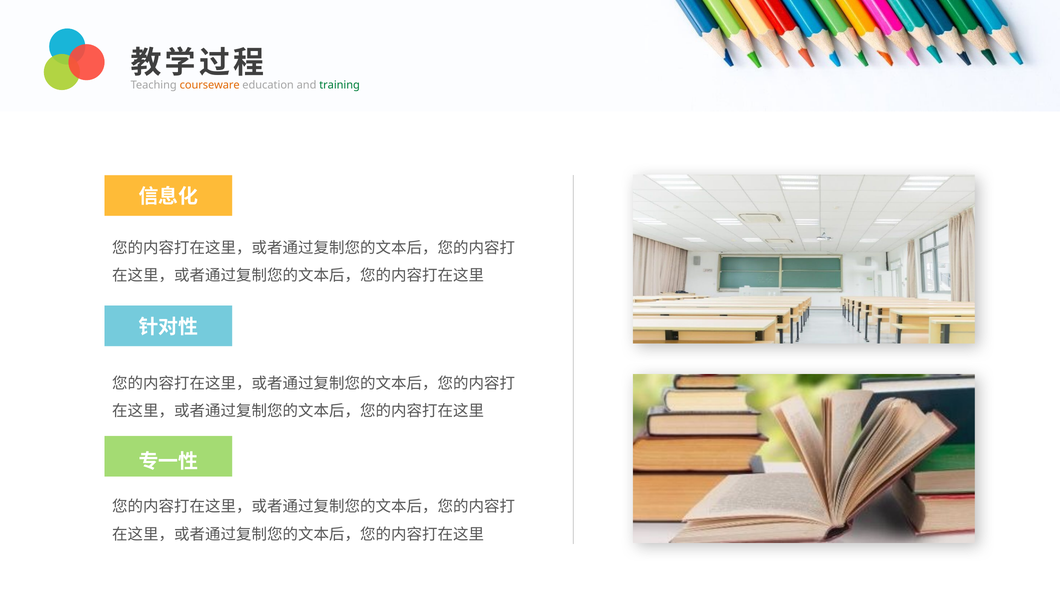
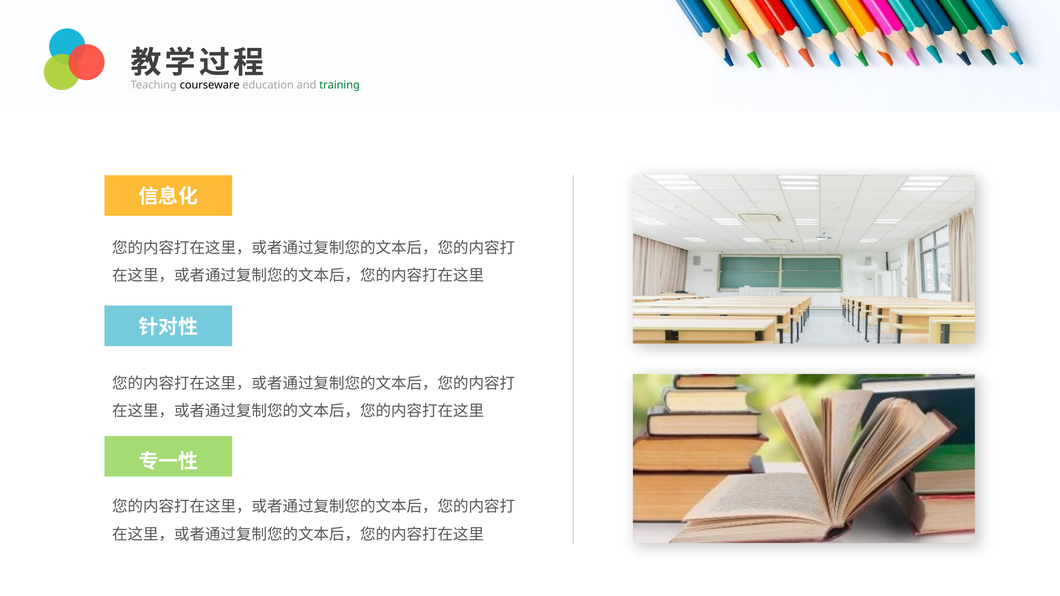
courseware colour: orange -> black
